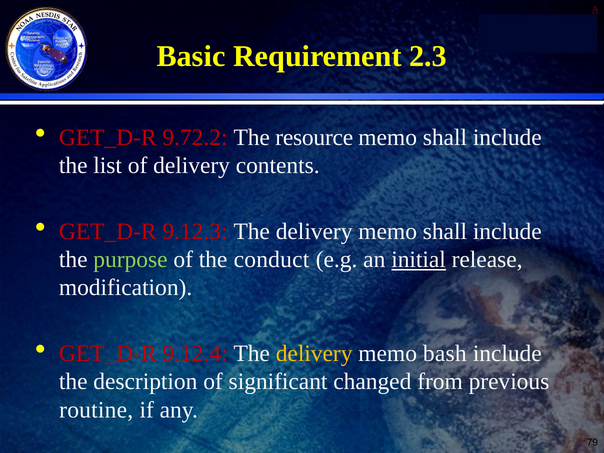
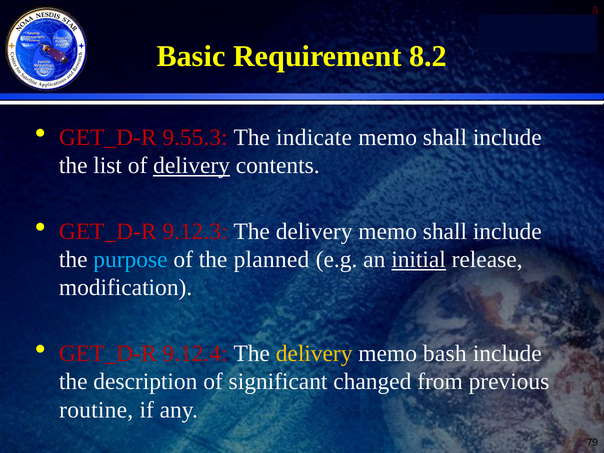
2.3: 2.3 -> 8.2
9.72.2: 9.72.2 -> 9.55.3
resource: resource -> indicate
delivery at (192, 165) underline: none -> present
purpose colour: light green -> light blue
conduct: conduct -> planned
